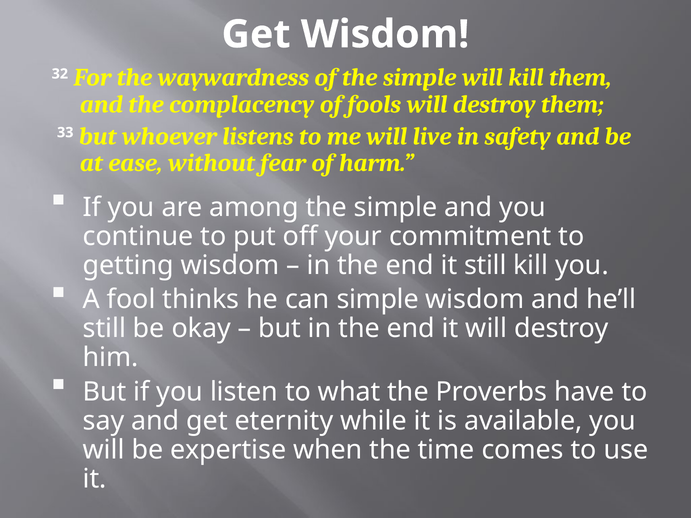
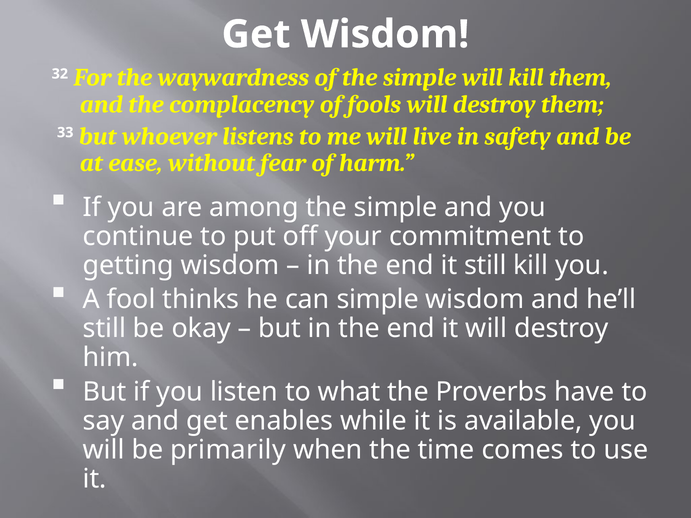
eternity: eternity -> enables
expertise: expertise -> primarily
